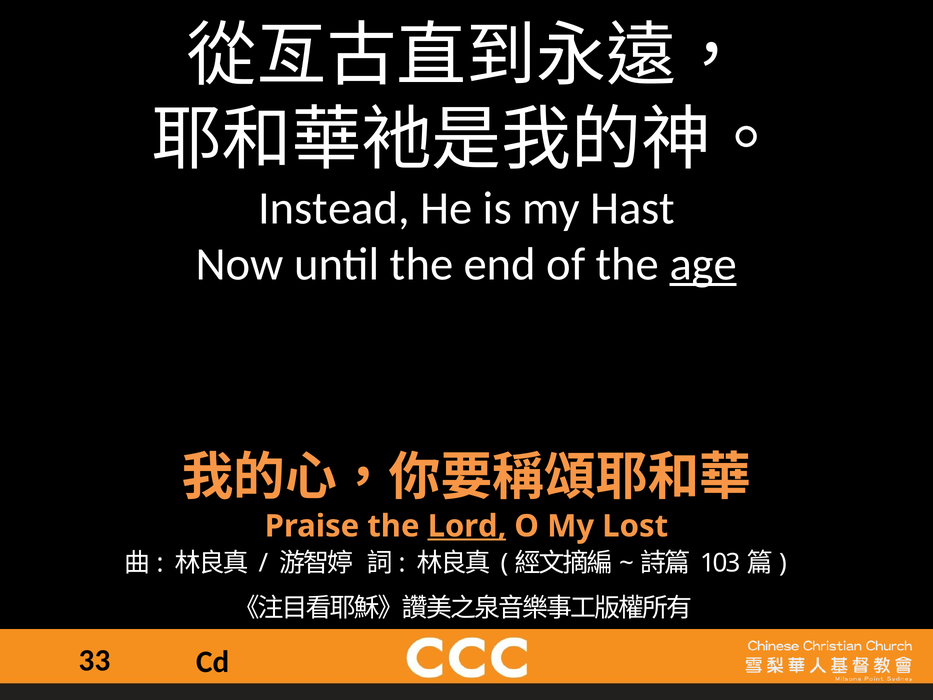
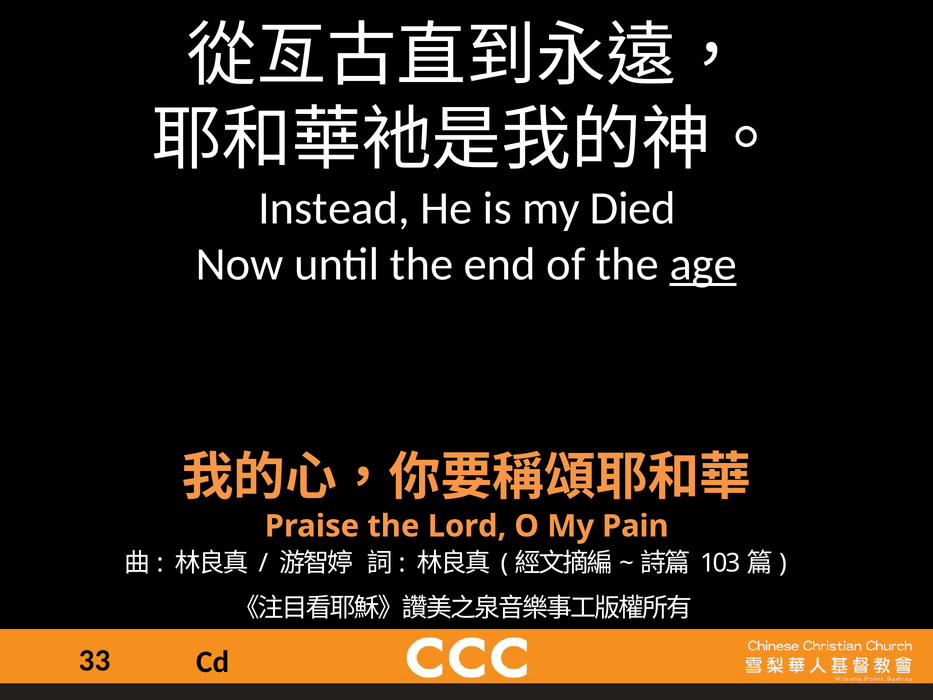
Hast: Hast -> Died
Lord underline: present -> none
Lost: Lost -> Pain
